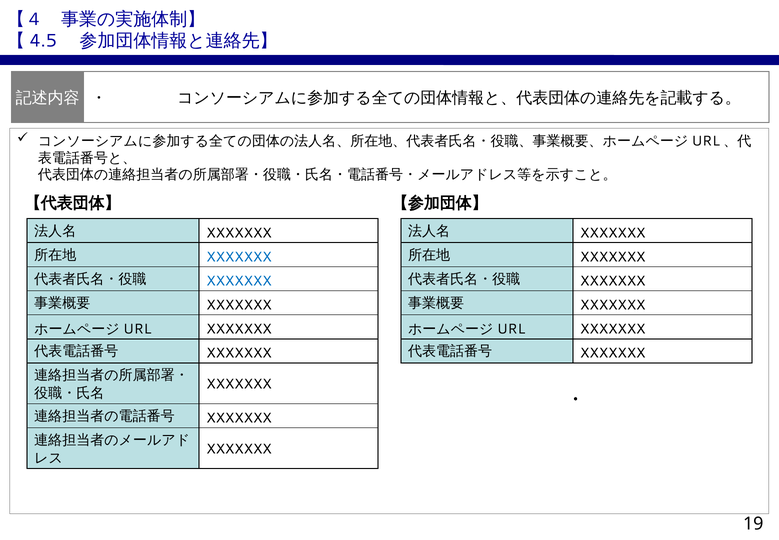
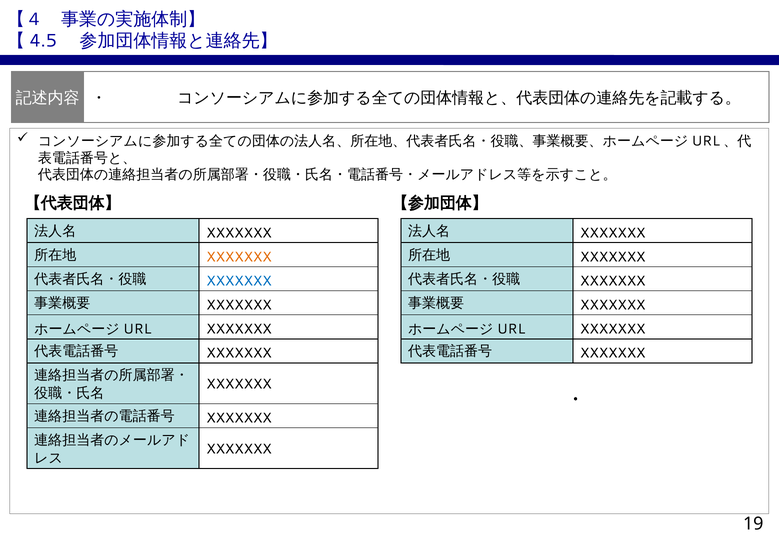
XXXXXXX at (239, 257) colour: blue -> orange
